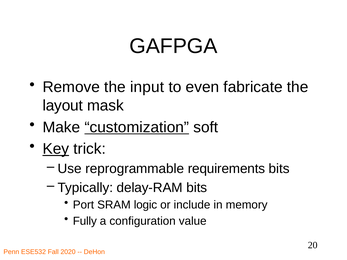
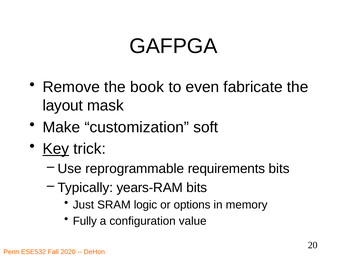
input: input -> book
customization underline: present -> none
delay-RAM: delay-RAM -> years-RAM
Port: Port -> Just
include: include -> options
